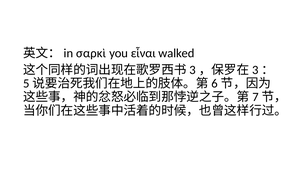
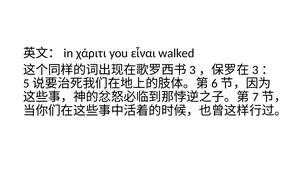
σαρκὶ: σαρκὶ -> χάριτι
